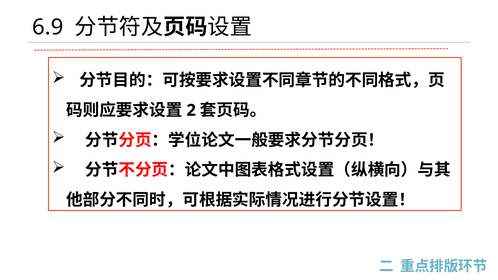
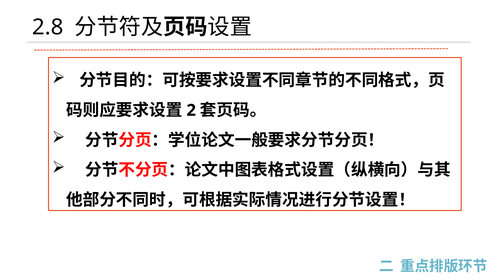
6.9: 6.9 -> 2.8
